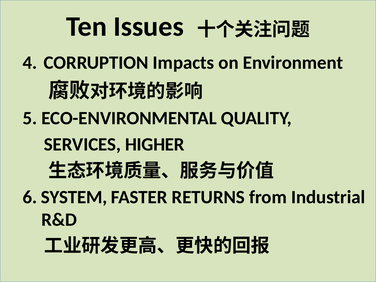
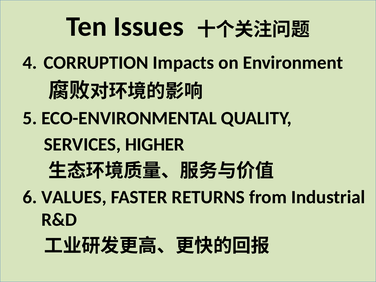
SYSTEM: SYSTEM -> VALUES
